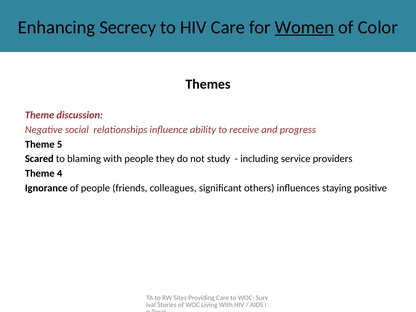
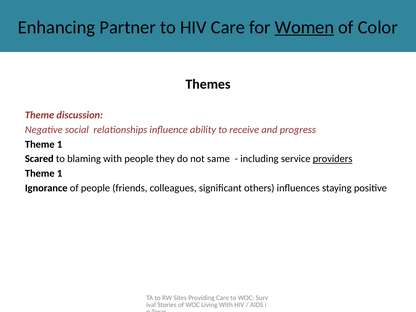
Secrecy: Secrecy -> Partner
5 at (60, 144): 5 -> 1
study: study -> same
providers underline: none -> present
4 at (60, 173): 4 -> 1
